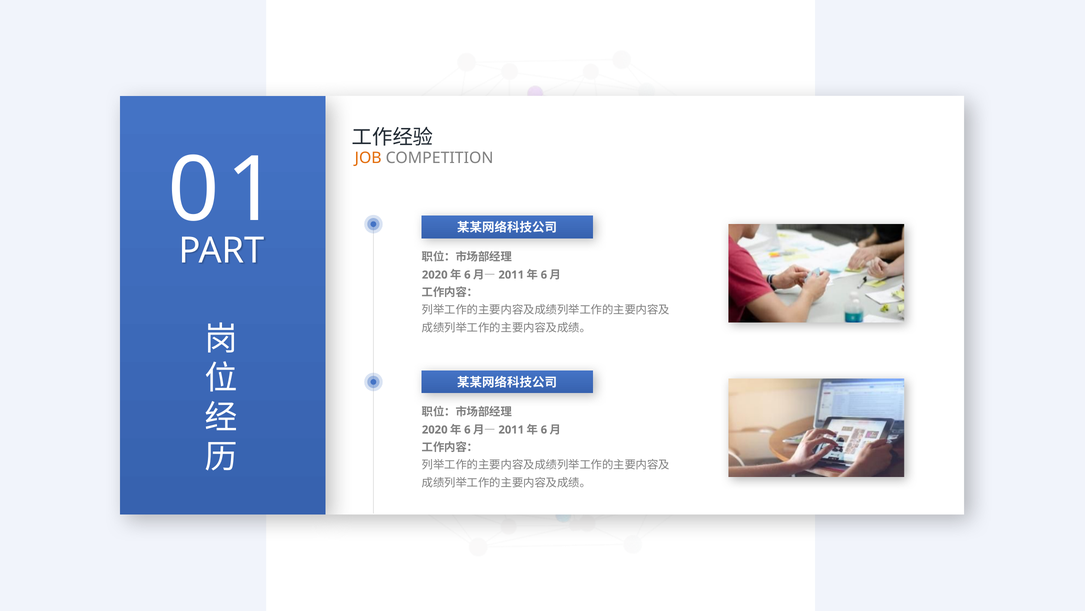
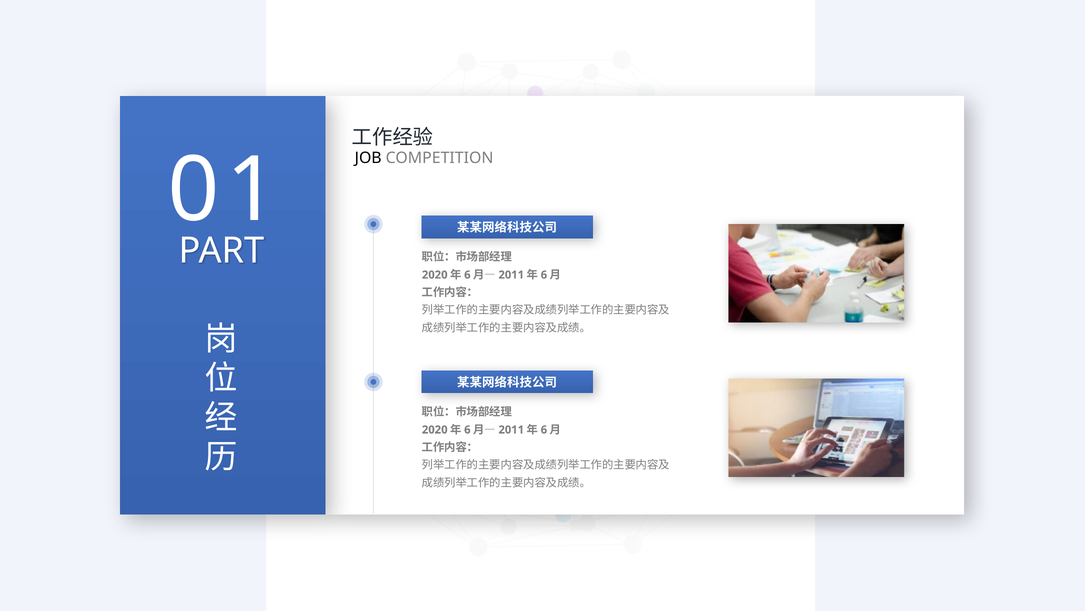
JOB colour: orange -> black
